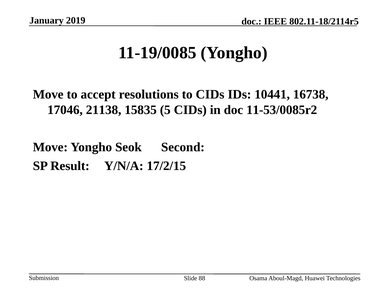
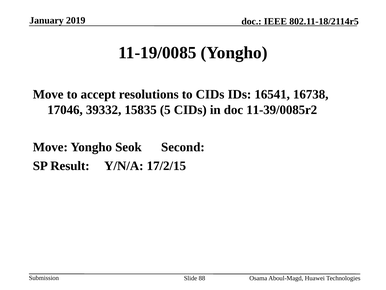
10441: 10441 -> 16541
21138: 21138 -> 39332
11-53/0085r2: 11-53/0085r2 -> 11-39/0085r2
